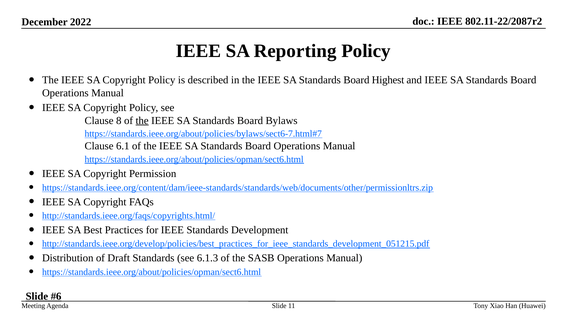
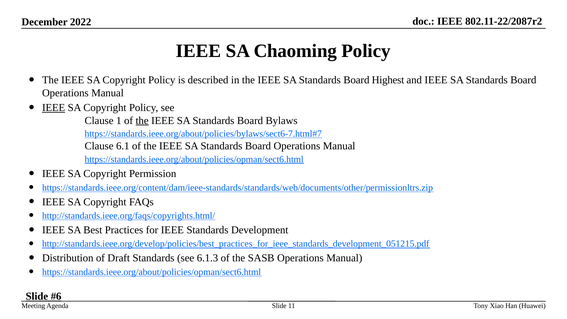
Reporting: Reporting -> Chaoming
IEEE at (54, 108) underline: none -> present
8: 8 -> 1
